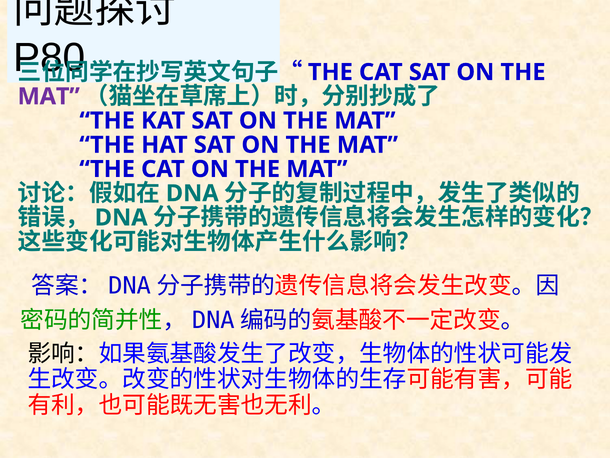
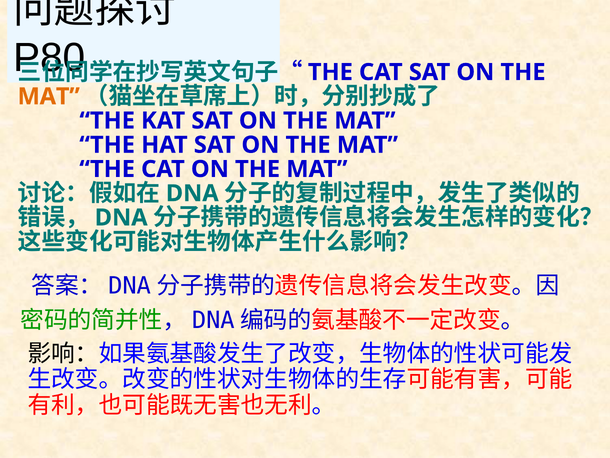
MAT at (49, 96) colour: purple -> orange
